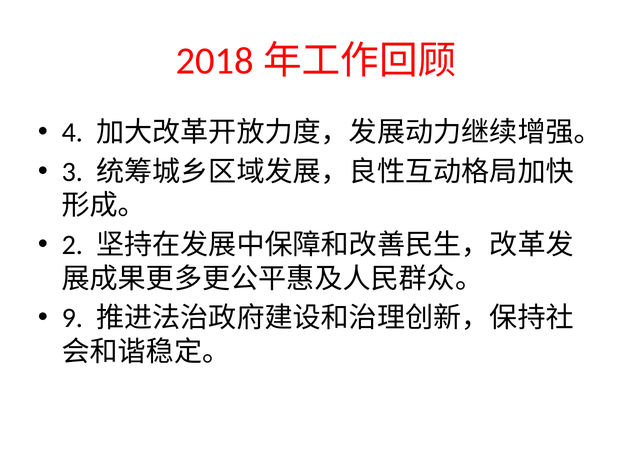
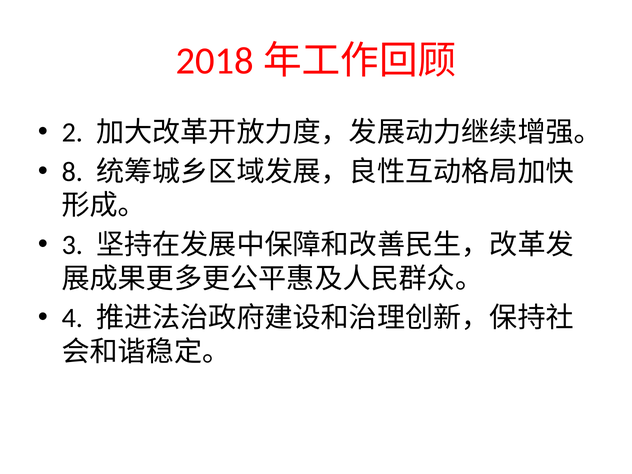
4: 4 -> 2
3: 3 -> 8
2: 2 -> 3
9: 9 -> 4
